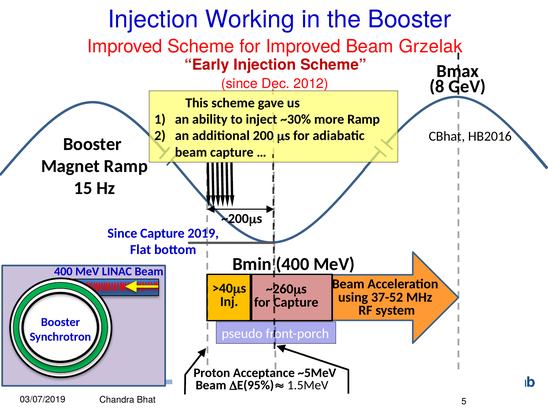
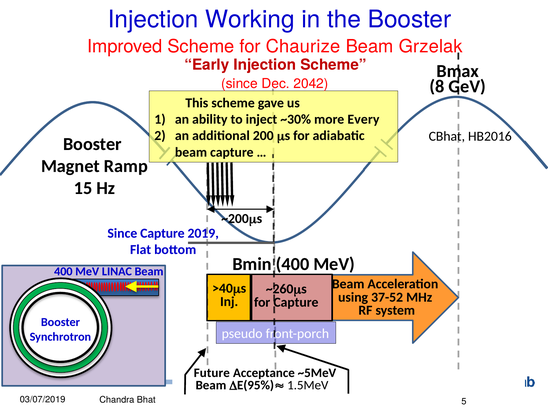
for Improved: Improved -> Chaurize
2012: 2012 -> 2042
Ramp at (364, 119): Ramp -> Every
Proton: Proton -> Future
